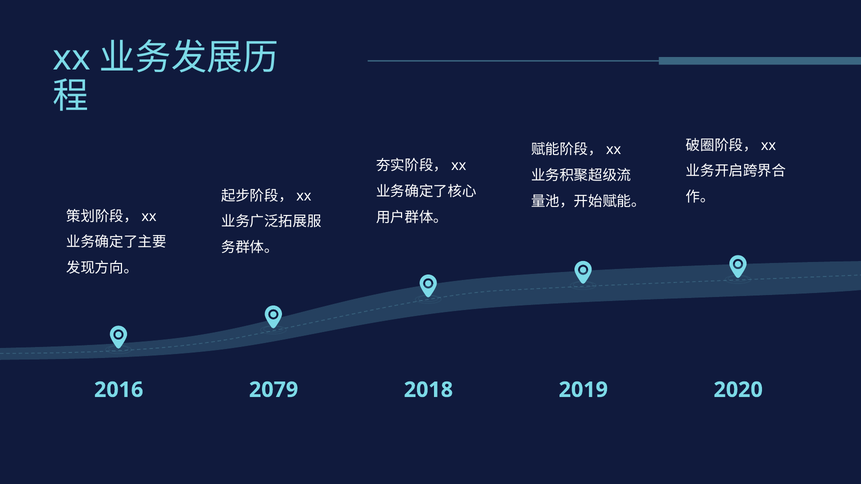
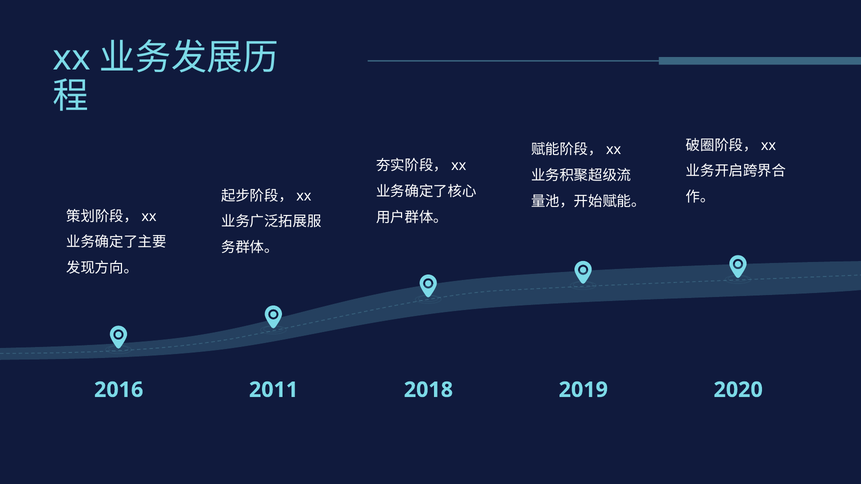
2079: 2079 -> 2011
